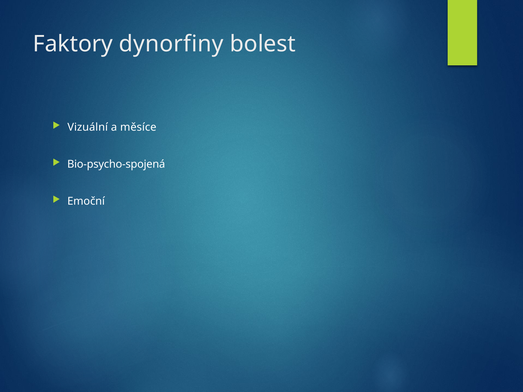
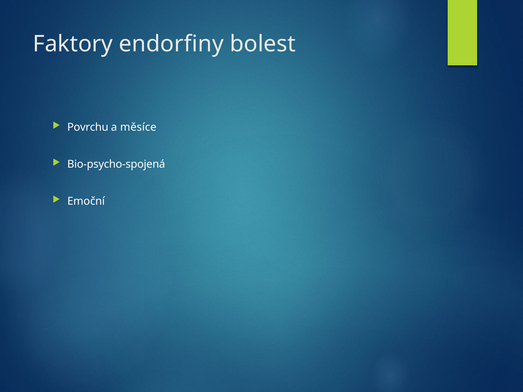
dynorfiny: dynorfiny -> endorfiny
Vizuální: Vizuální -> Povrchu
